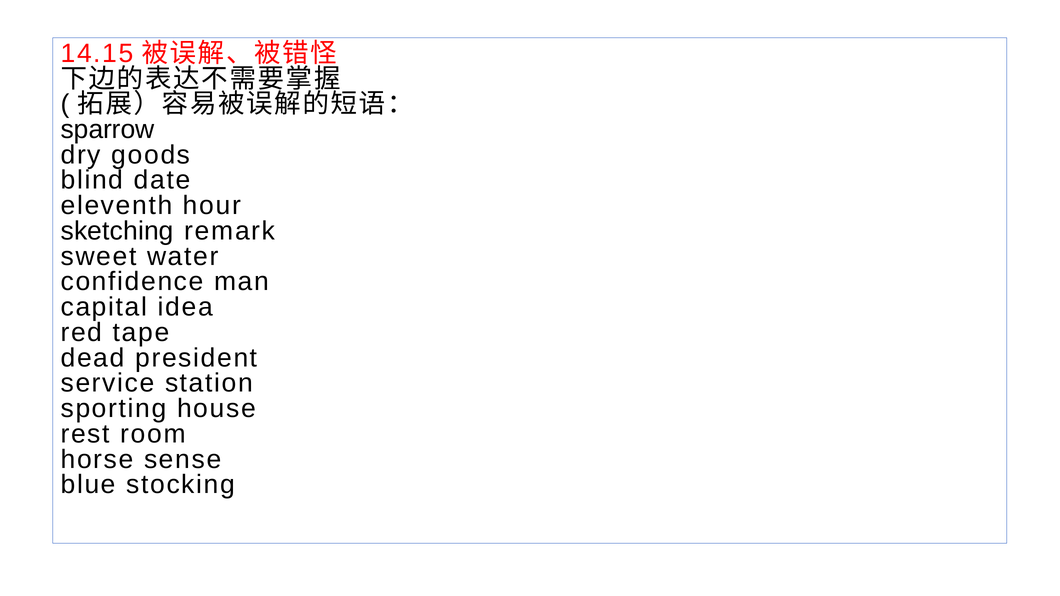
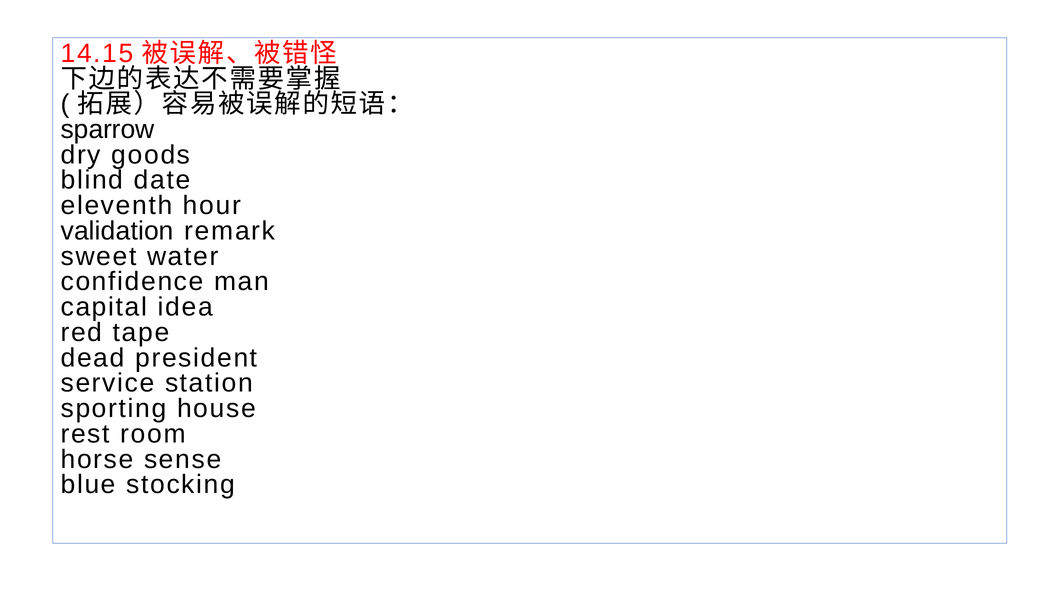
sketching: sketching -> validation
